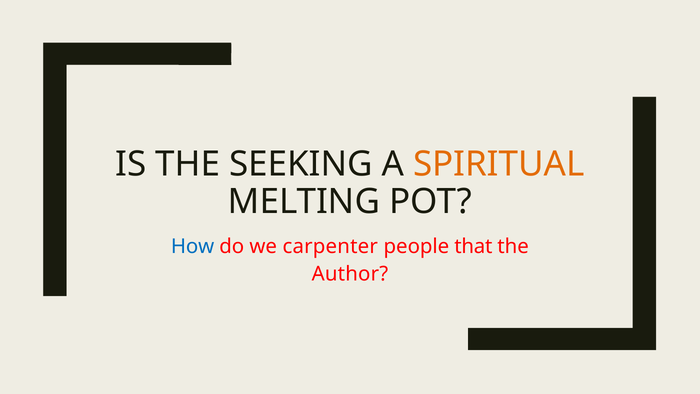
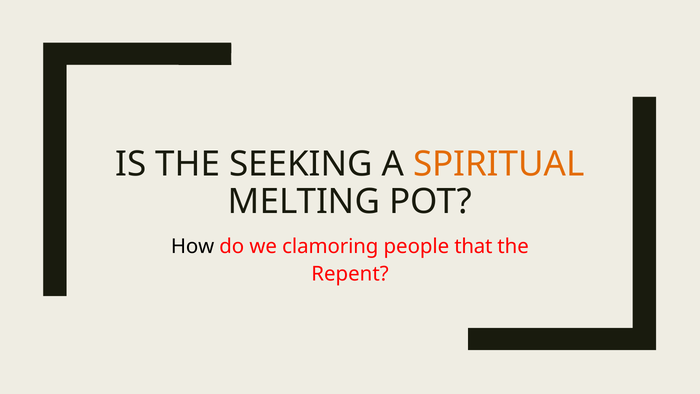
How colour: blue -> black
carpenter: carpenter -> clamoring
Author: Author -> Repent
